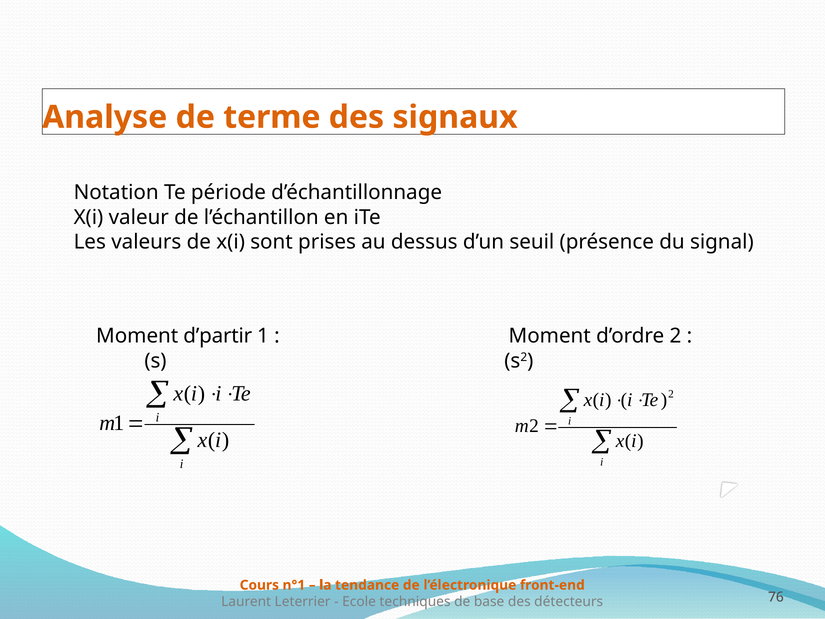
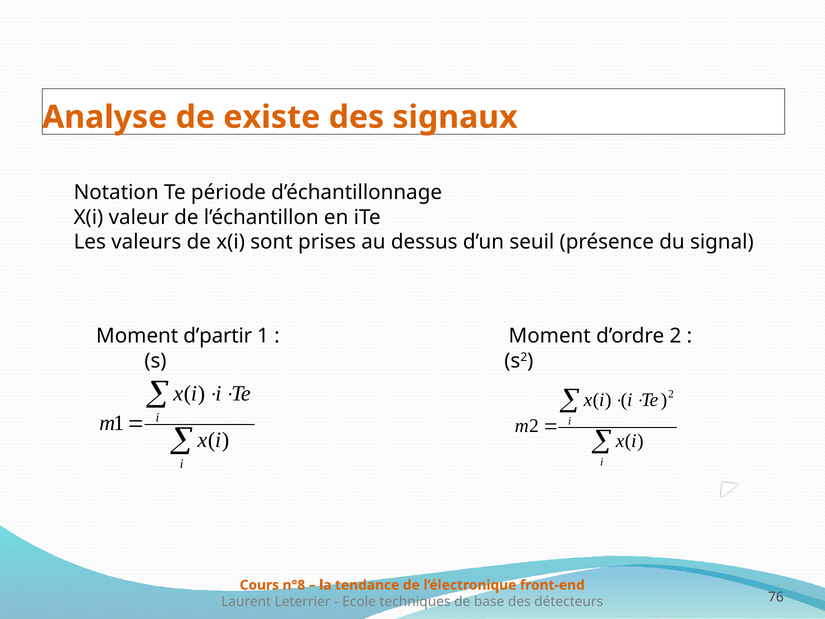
terme: terme -> existe
n°1: n°1 -> n°8
